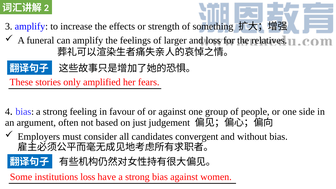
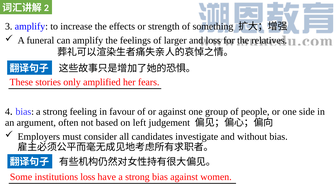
just: just -> left
convergent: convergent -> investigate
